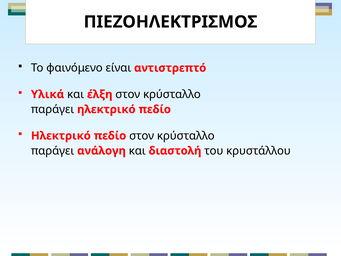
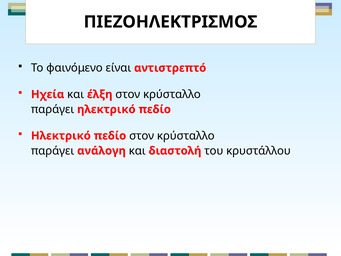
Υλικά: Υλικά -> Ηχεία
